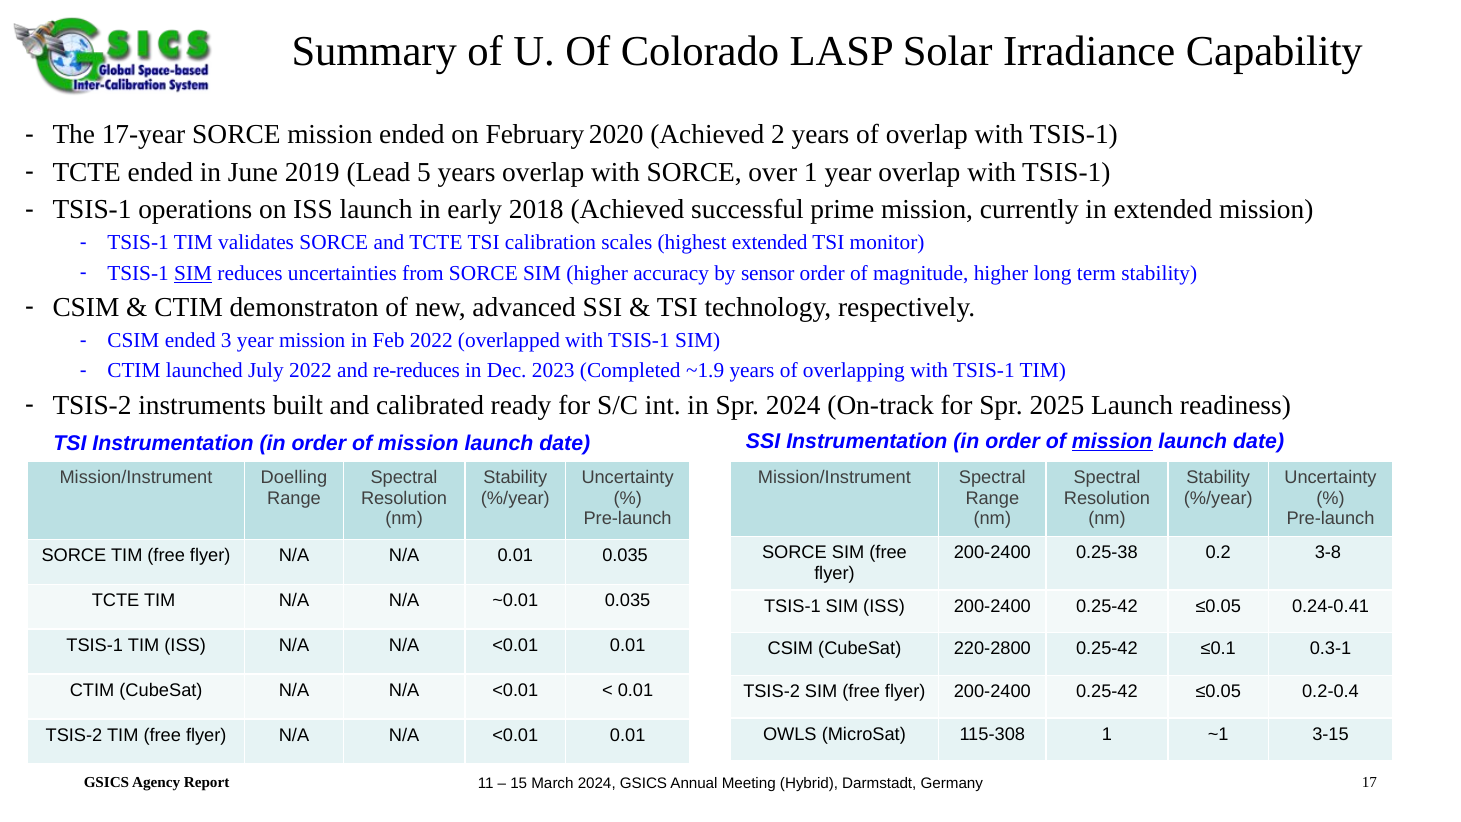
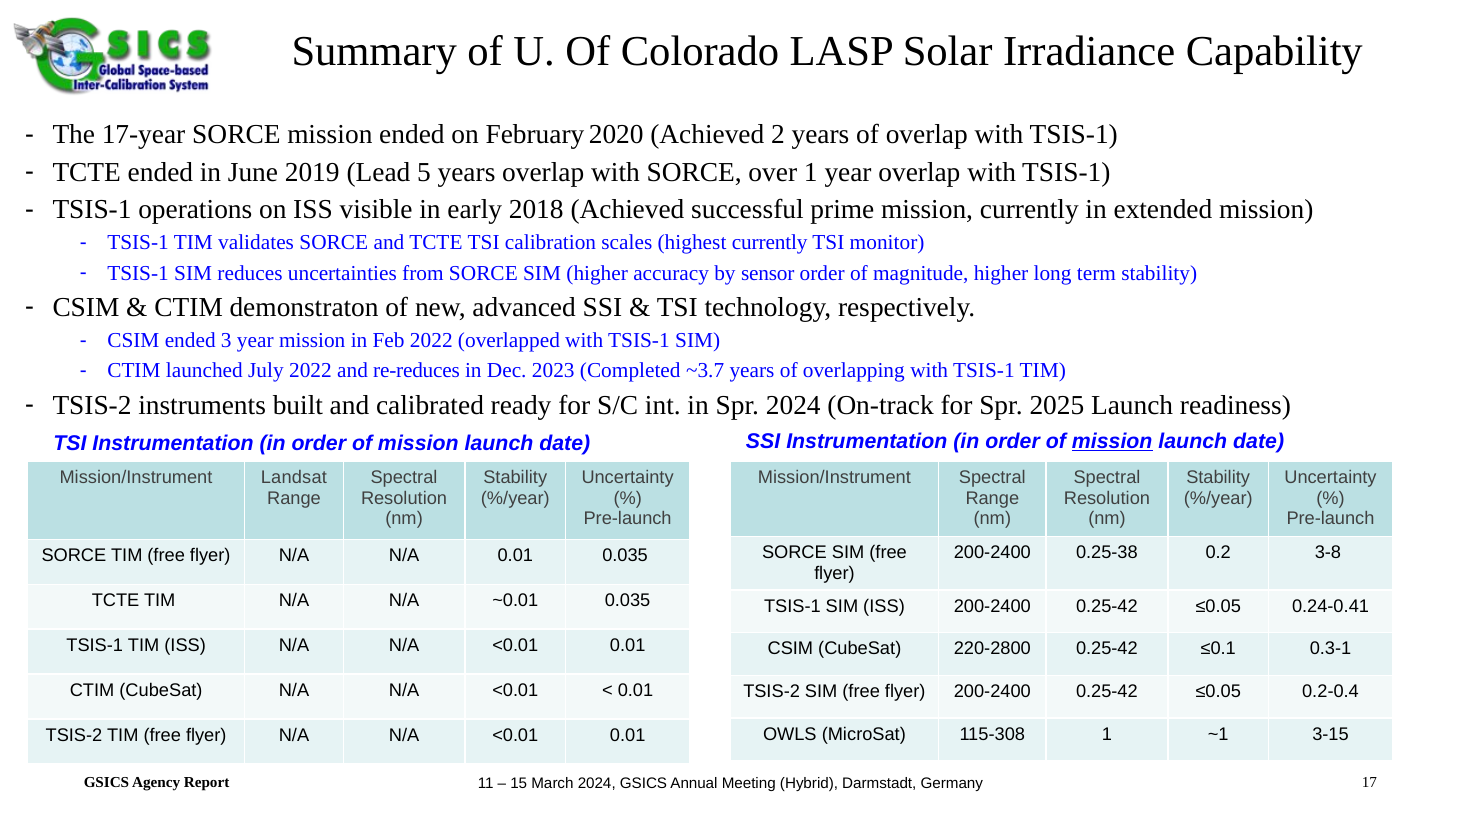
ISS launch: launch -> visible
highest extended: extended -> currently
SIM at (193, 273) underline: present -> none
~1.9: ~1.9 -> ~3.7
Doelling: Doelling -> Landsat
